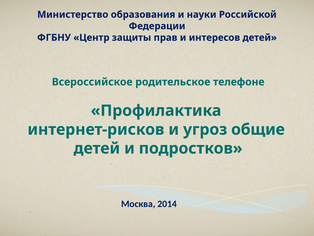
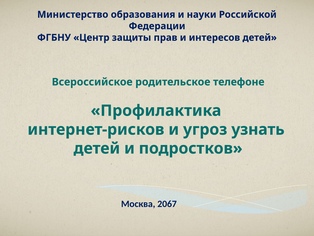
общие: общие -> узнать
2014: 2014 -> 2067
